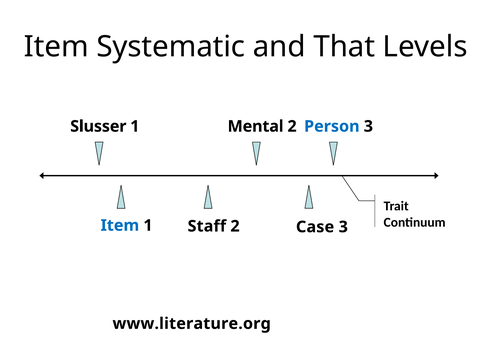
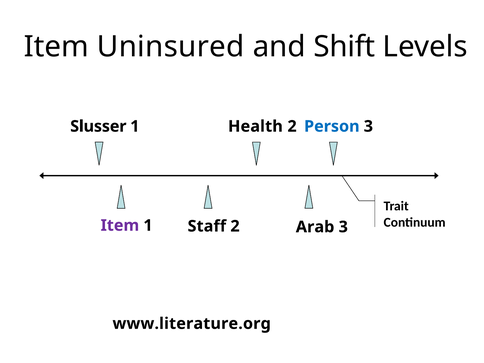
Systematic: Systematic -> Uninsured
That: That -> Shift
Mental: Mental -> Health
Item at (120, 225) colour: blue -> purple
Case: Case -> Arab
